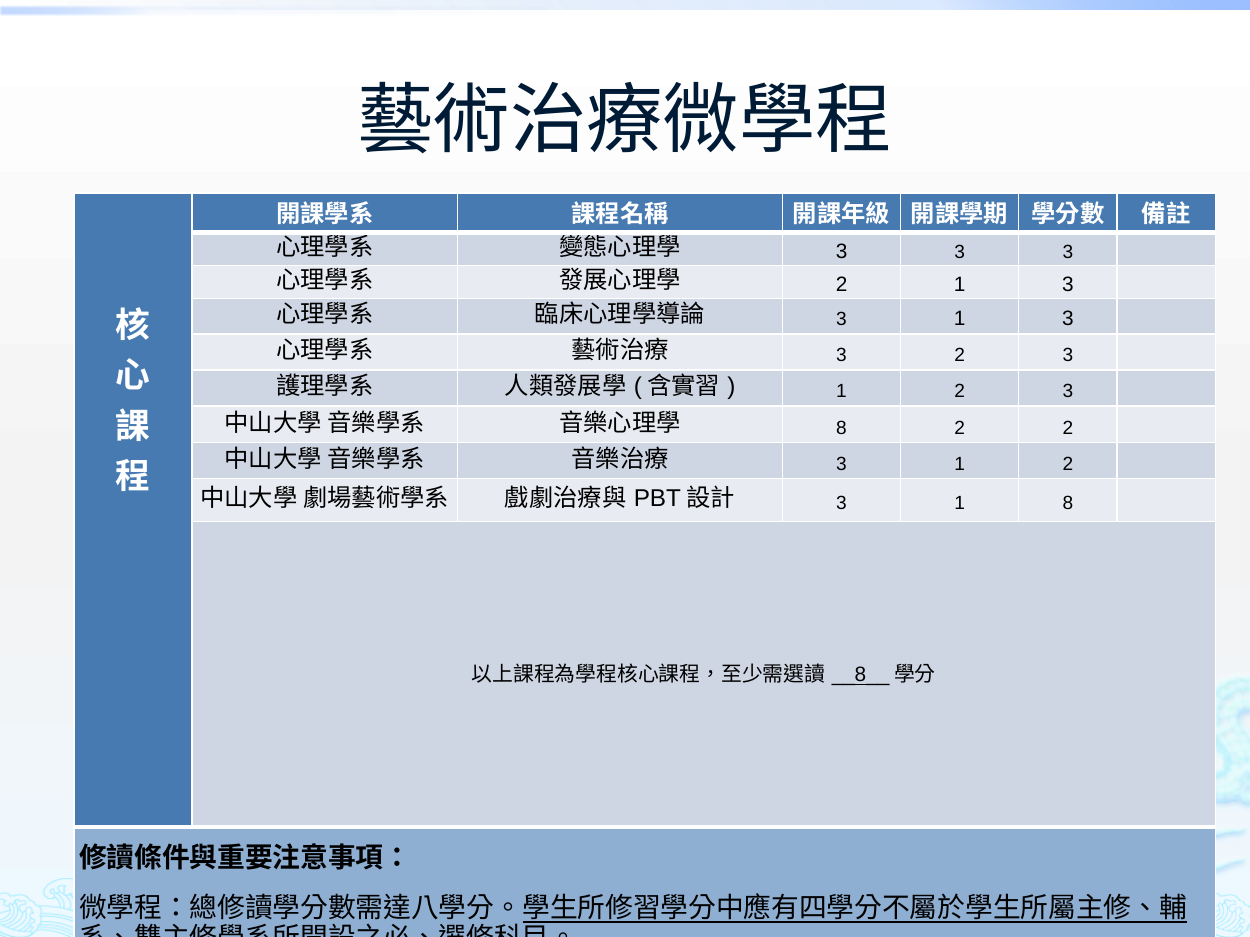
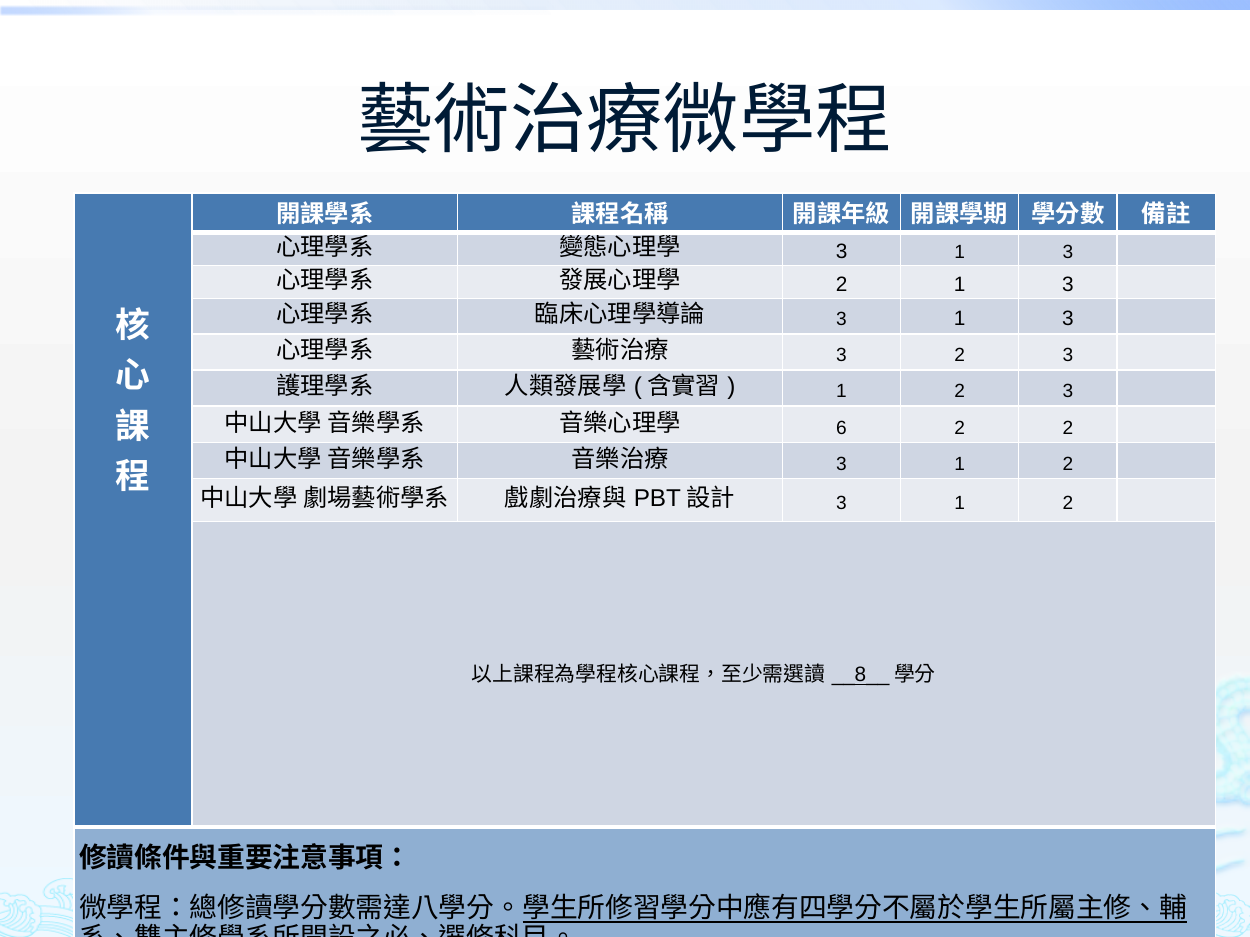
3 at (960, 253): 3 -> 1
8 at (841, 428): 8 -> 6
8 at (1068, 504): 8 -> 2
